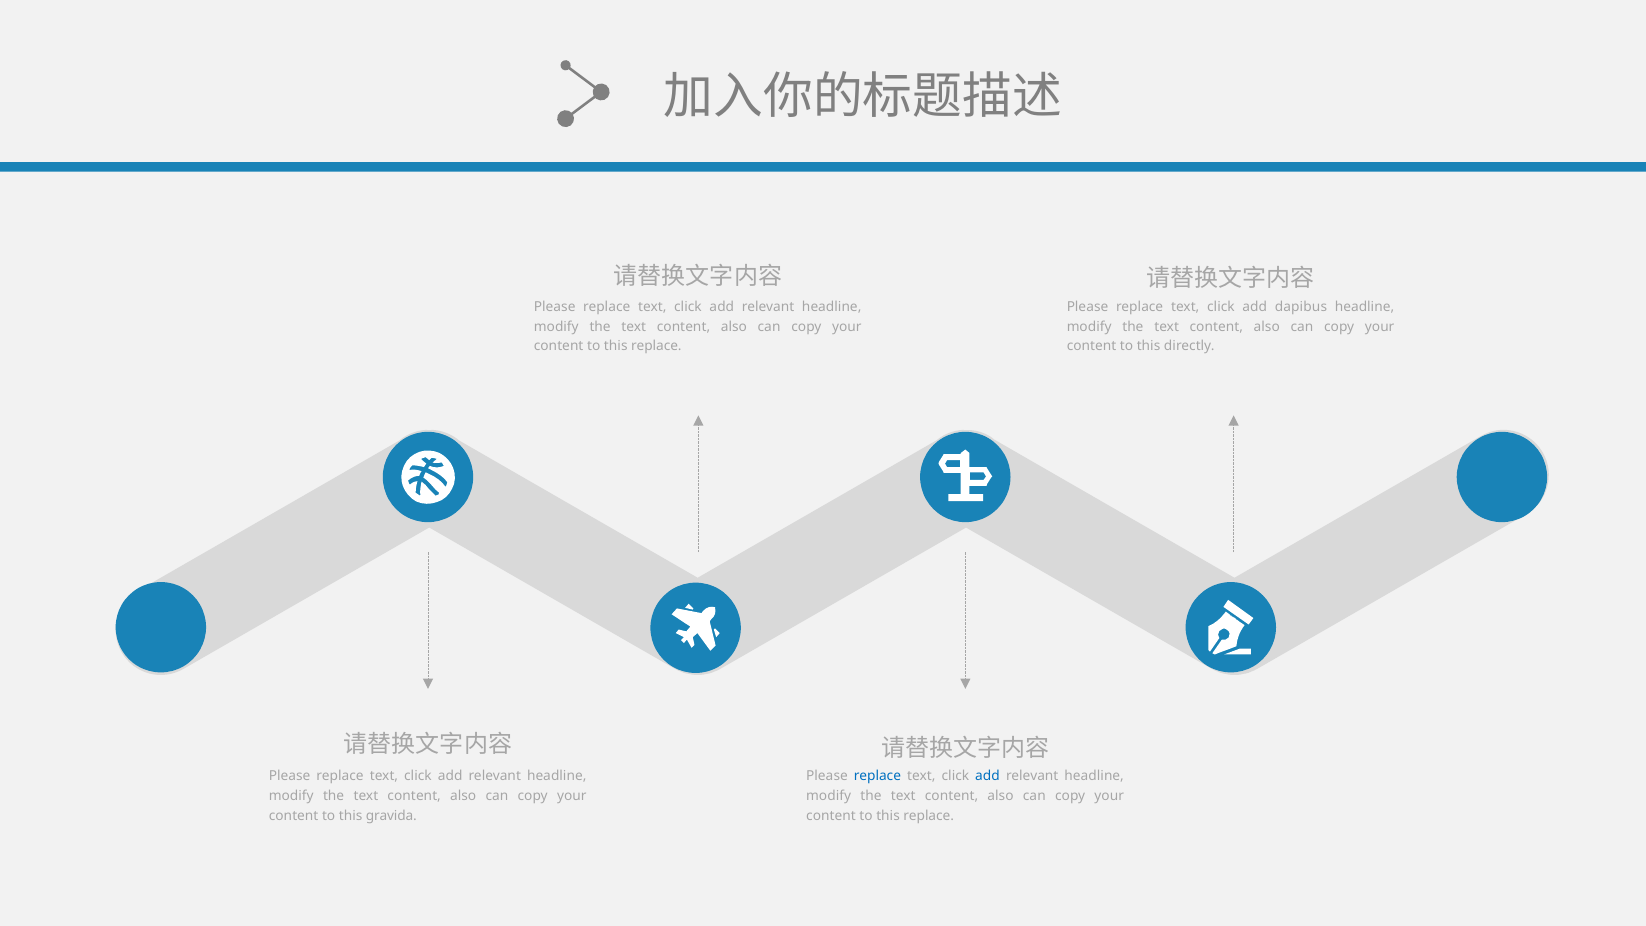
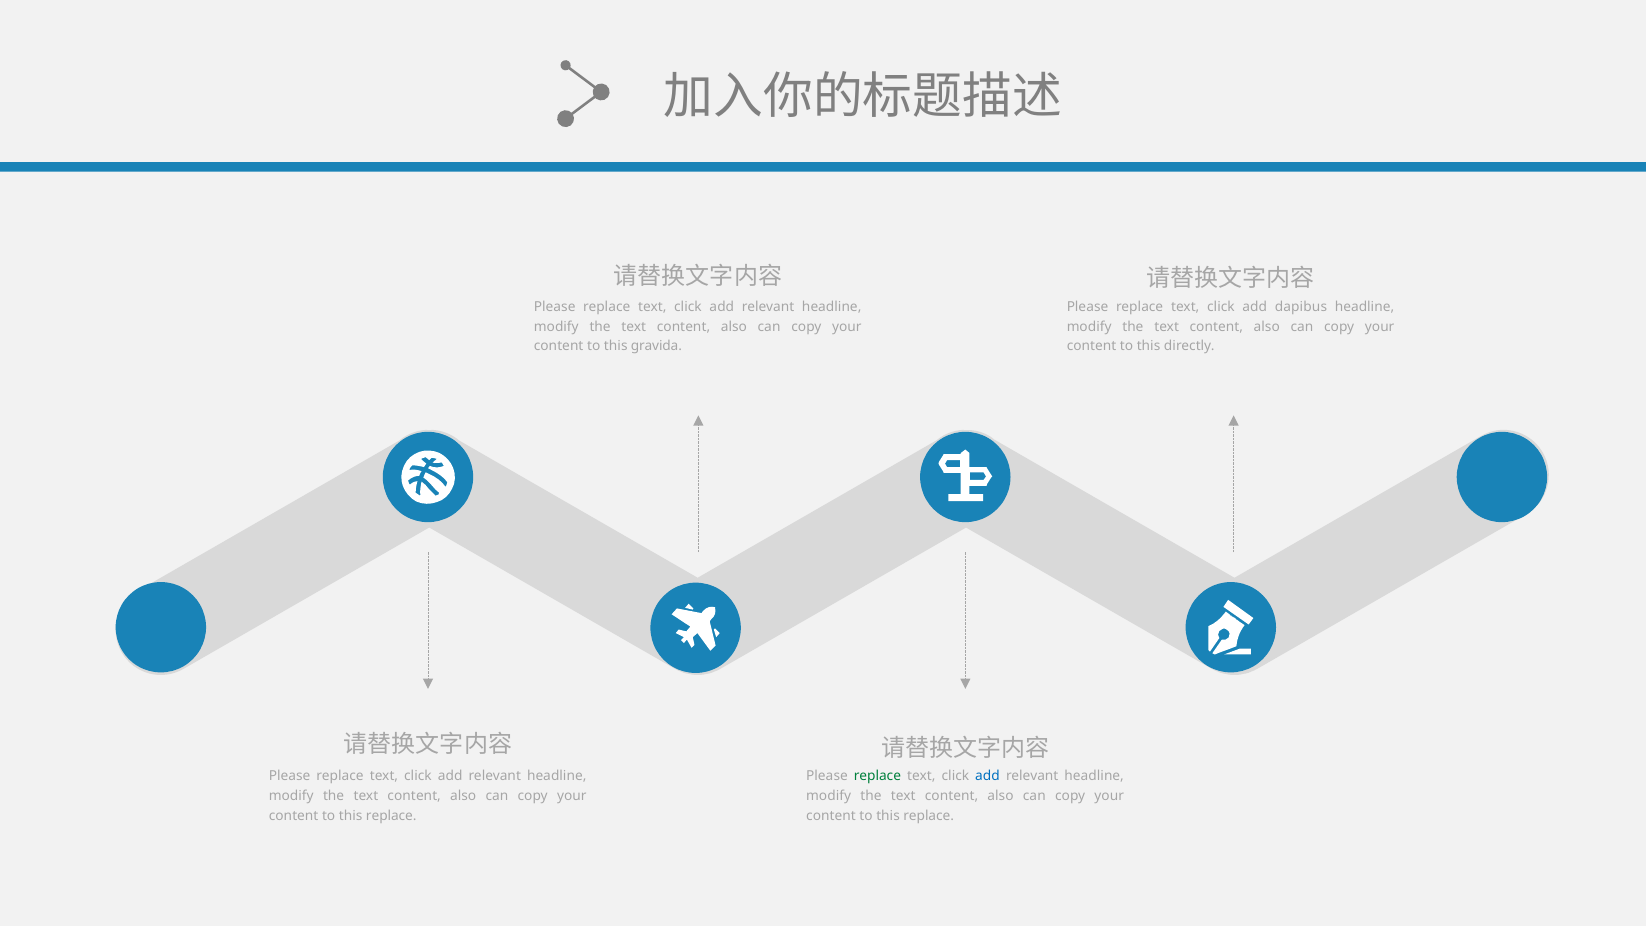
replace at (656, 346): replace -> gravida
replace at (877, 776) colour: blue -> green
gravida at (391, 816): gravida -> replace
